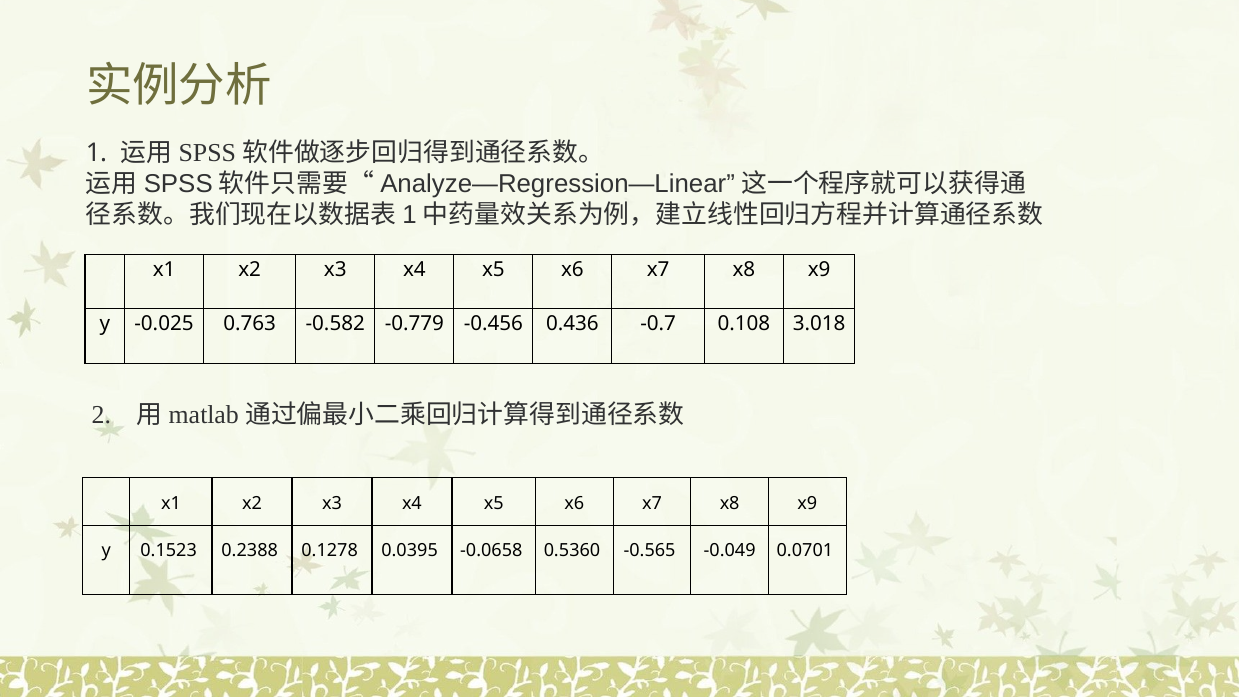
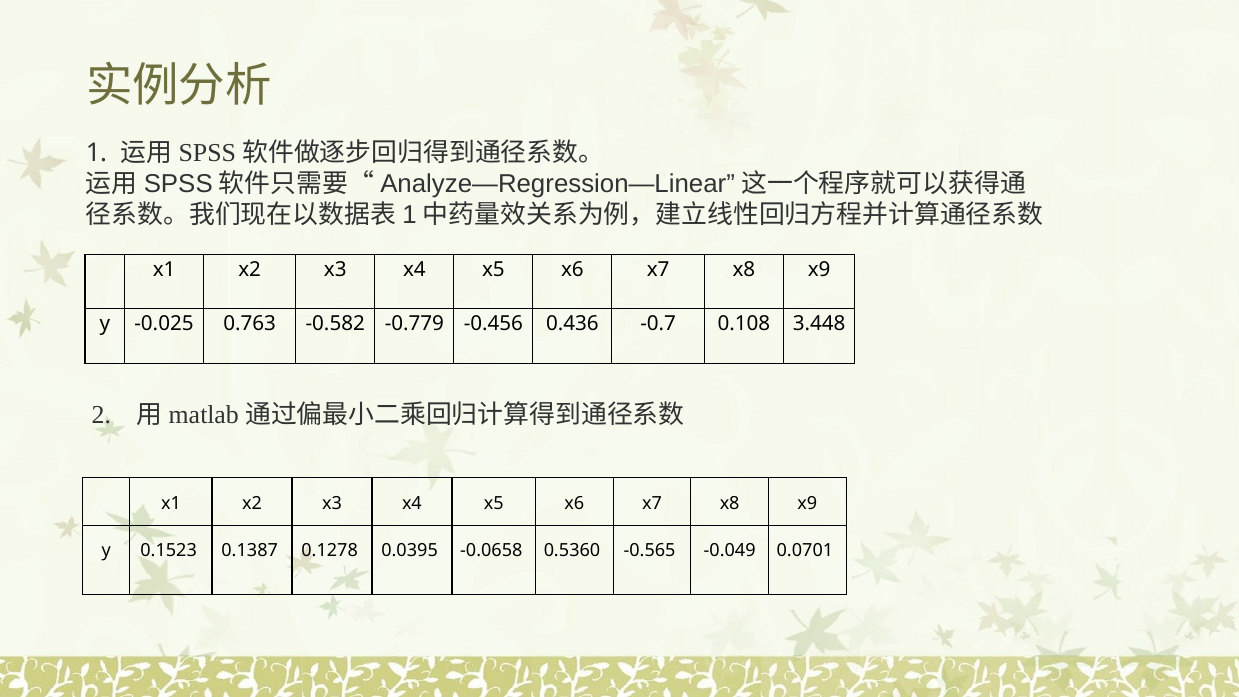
3.018: 3.018 -> 3.448
0.2388: 0.2388 -> 0.1387
